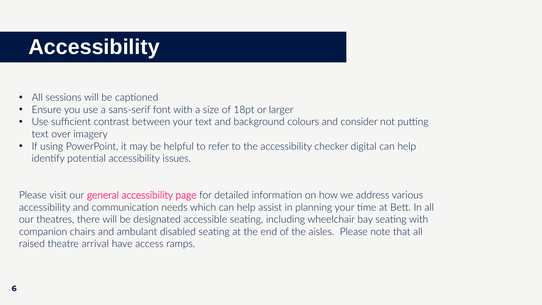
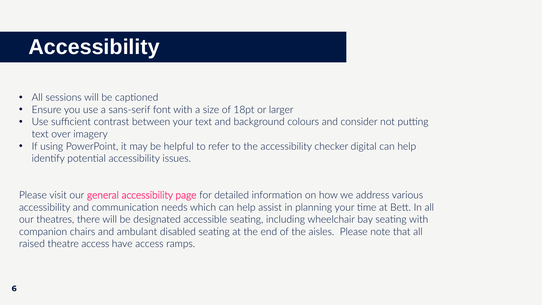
theatre arrival: arrival -> access
